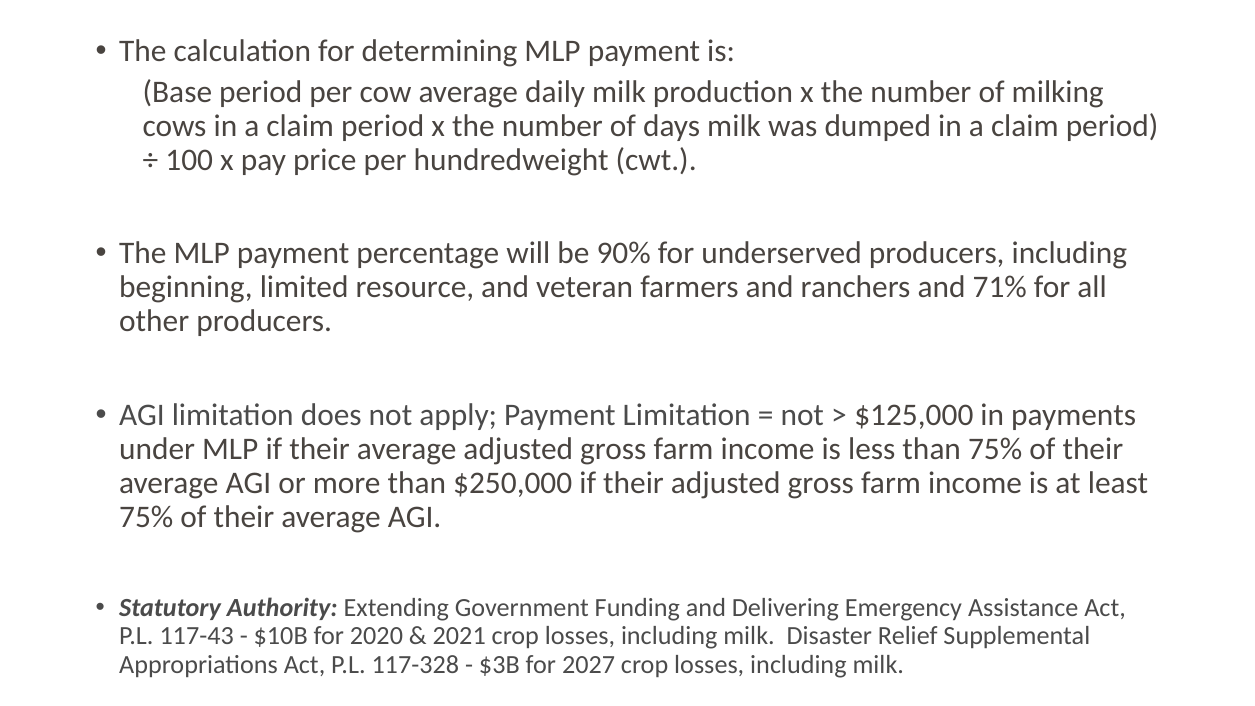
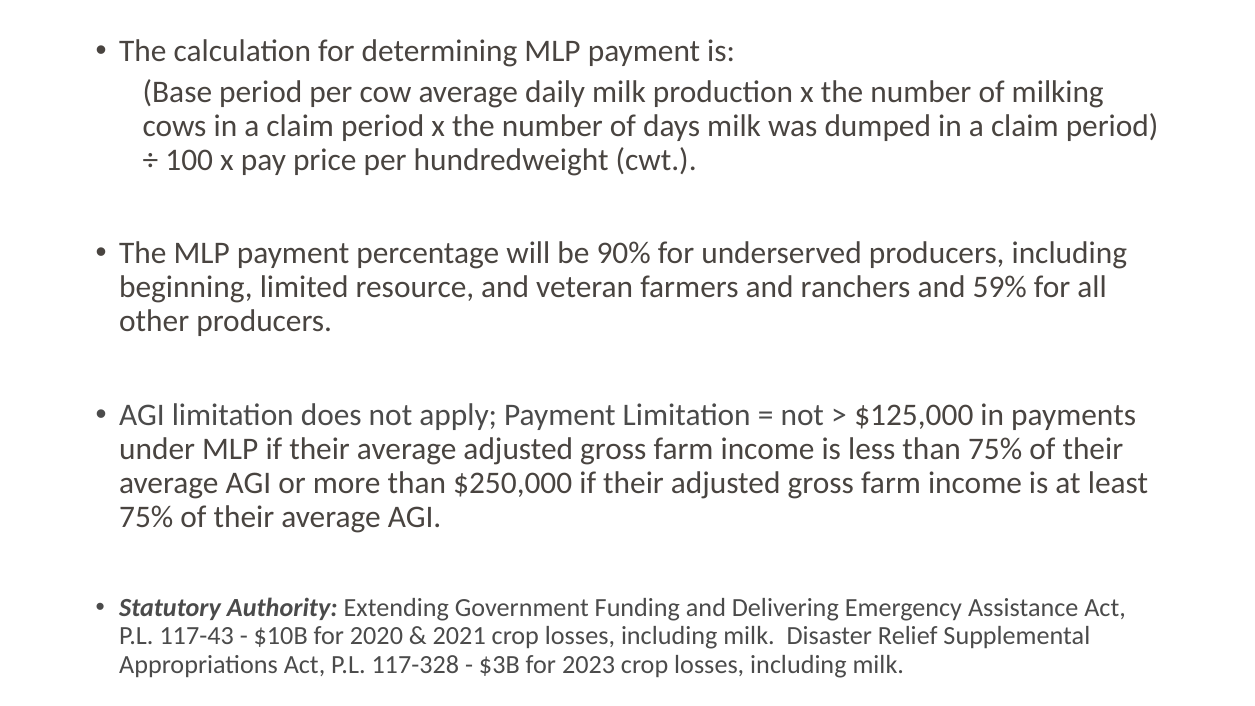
71%: 71% -> 59%
2027: 2027 -> 2023
